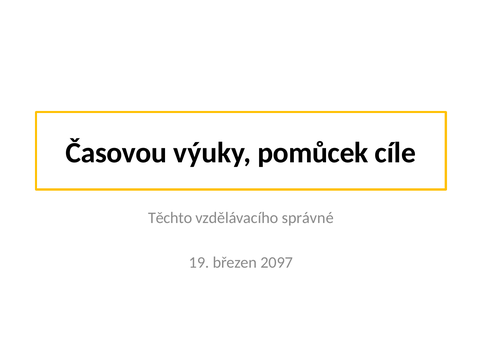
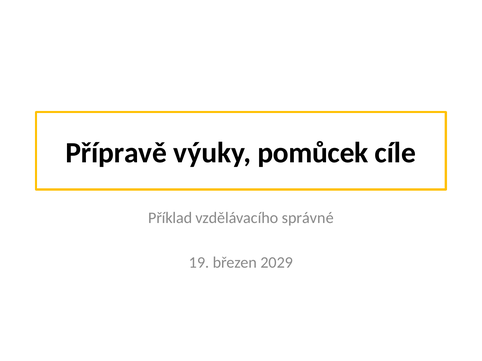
Časovou: Časovou -> Přípravě
Těchto: Těchto -> Příklad
2097: 2097 -> 2029
